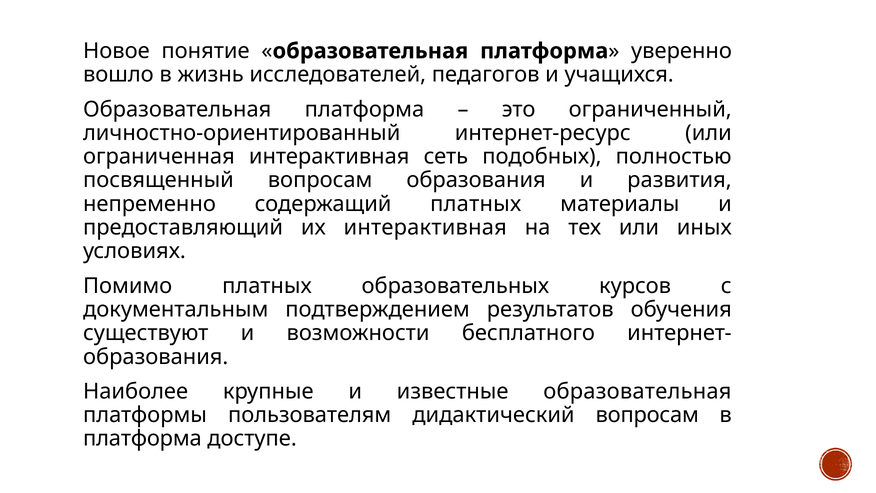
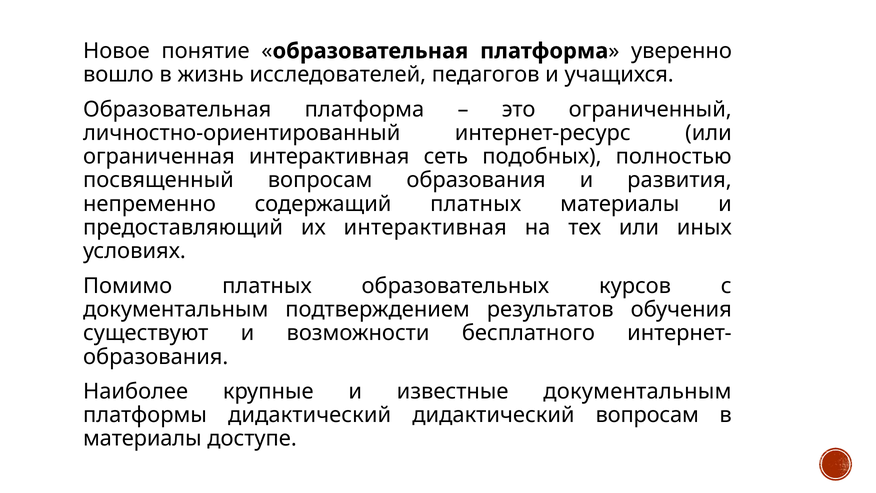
известные образовательная: образовательная -> документальным
платформы пользователям: пользователям -> дидактический
платформа at (142, 438): платформа -> материалы
